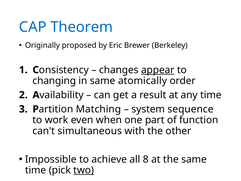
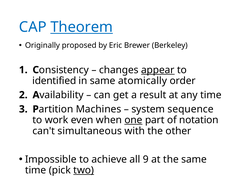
Theorem underline: none -> present
changing: changing -> identified
Matching: Matching -> Machines
one underline: none -> present
function: function -> notation
8: 8 -> 9
